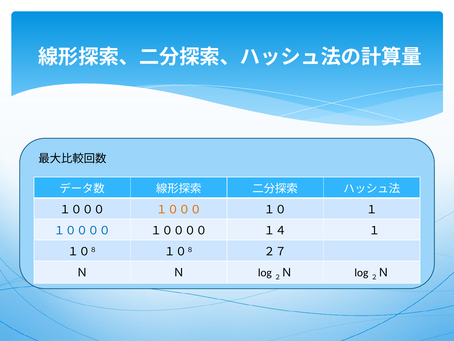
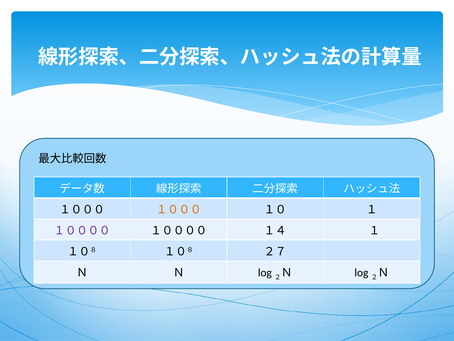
１００００ at (82, 230) colour: blue -> purple
